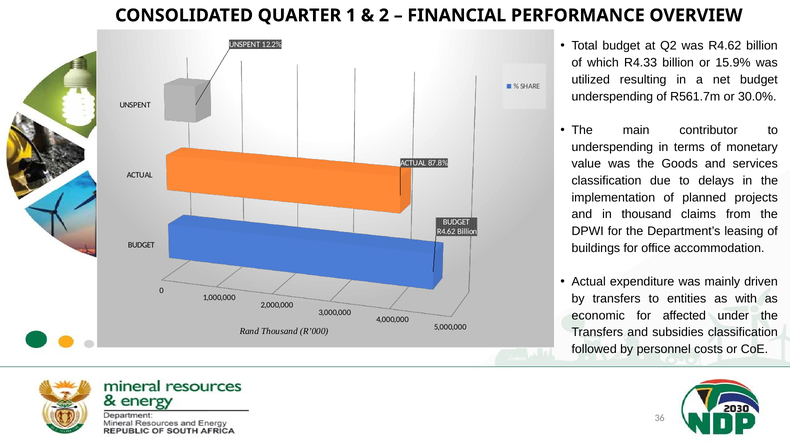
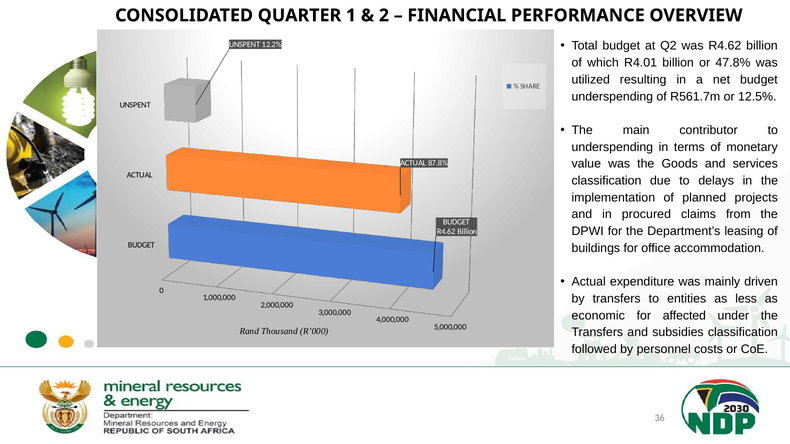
R4.33: R4.33 -> R4.01
15.9%: 15.9% -> 47.8%
30.0%: 30.0% -> 12.5%
in thousand: thousand -> procured
with: with -> less
